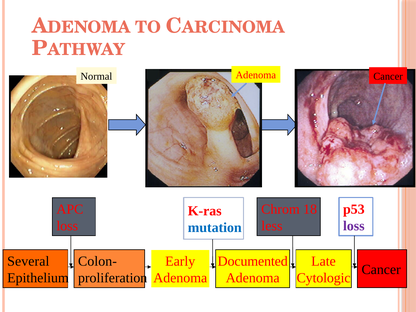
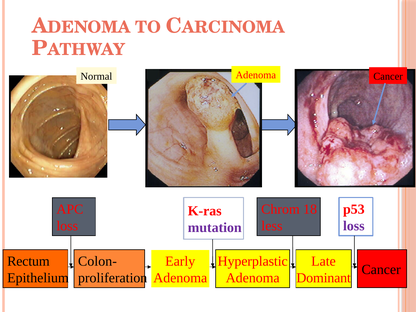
mutation colour: blue -> purple
Several: Several -> Rectum
Documented: Documented -> Hyperplastic
Cytologic: Cytologic -> Dominant
